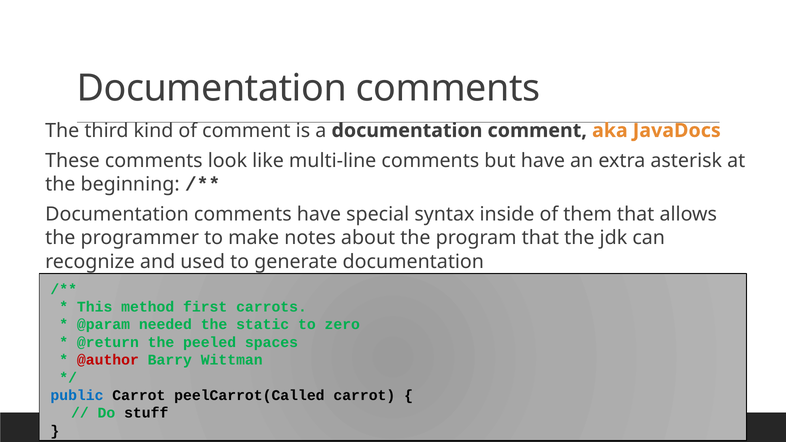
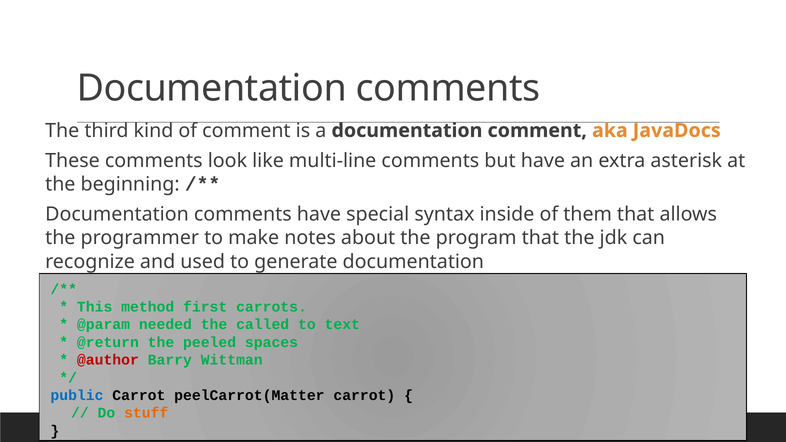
static: static -> called
zero: zero -> text
peelCarrot(Called: peelCarrot(Called -> peelCarrot(Matter
stuff colour: black -> orange
